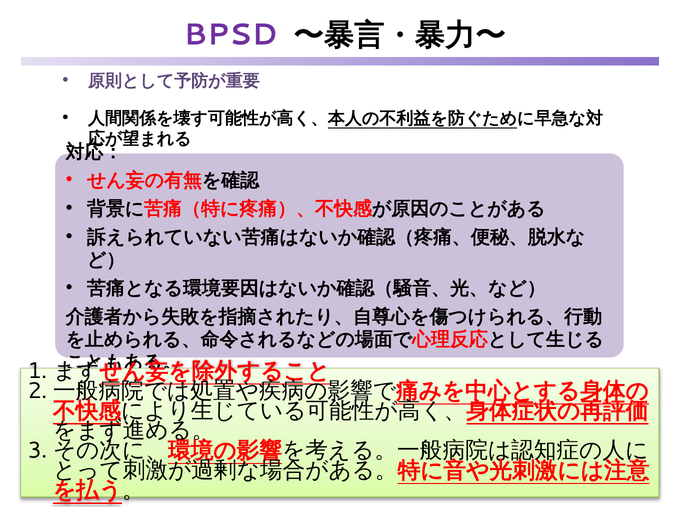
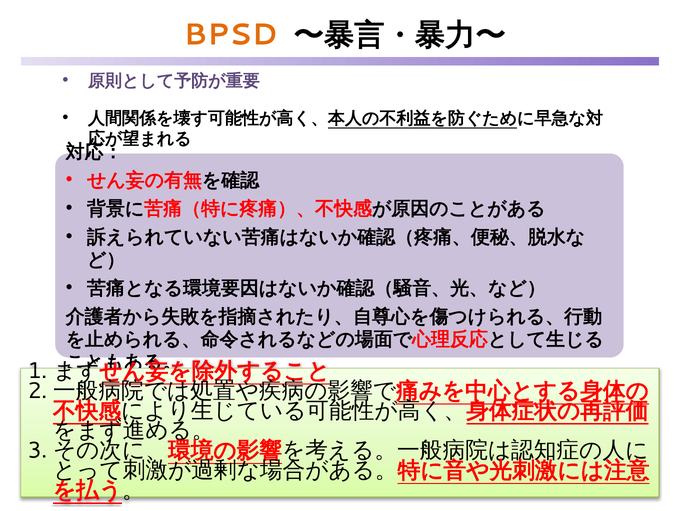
BPSD colour: purple -> orange
